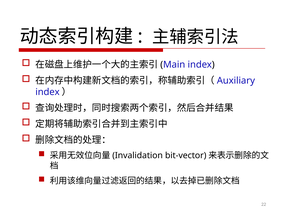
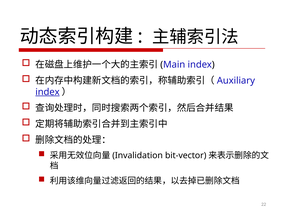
index at (47, 92) underline: none -> present
